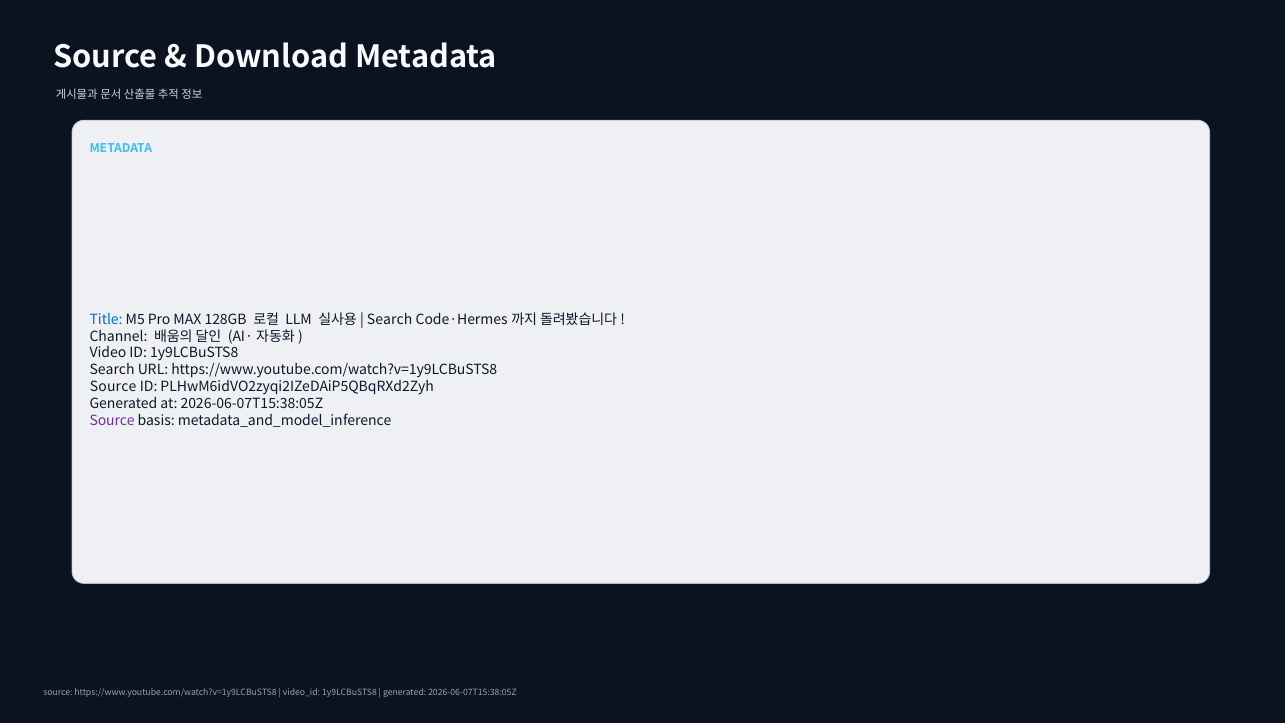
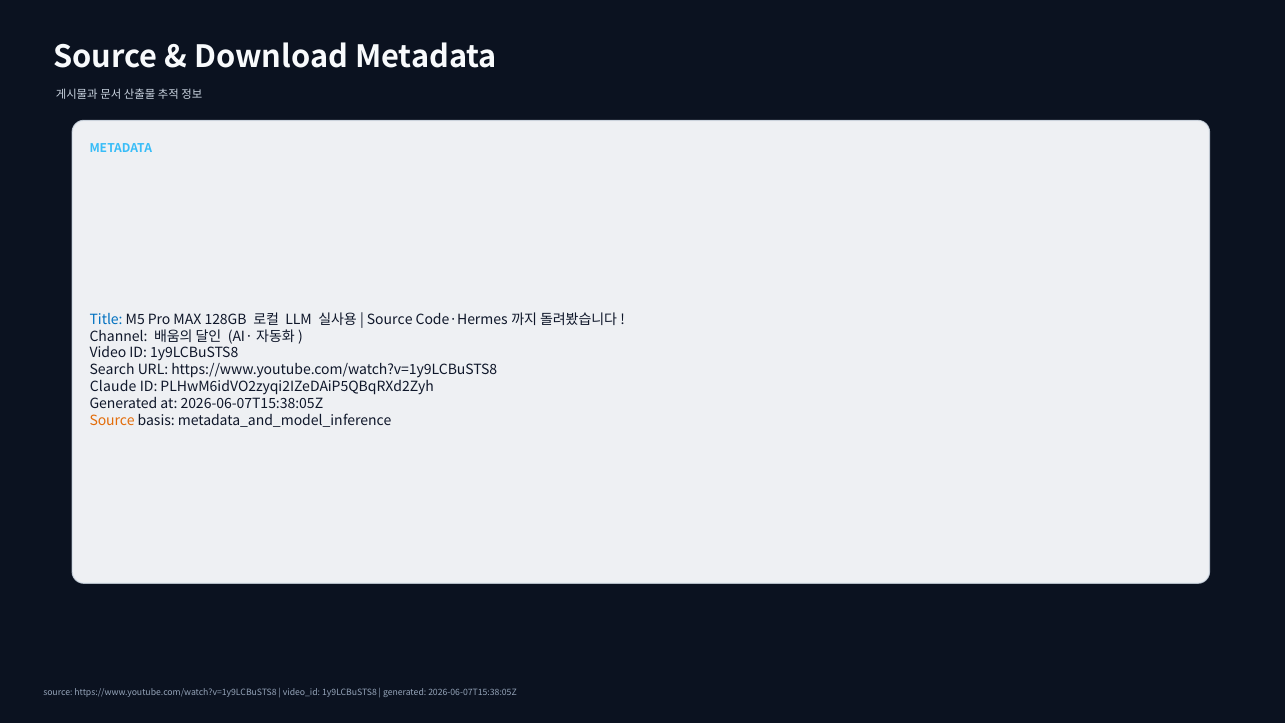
Search at (390, 320): Search -> Source
Source at (113, 387): Source -> Claude
Source at (112, 420) colour: purple -> orange
